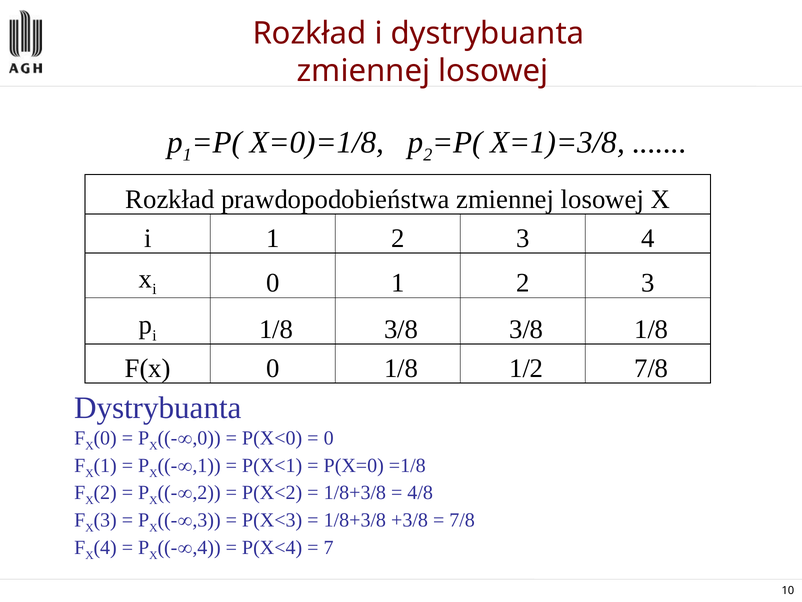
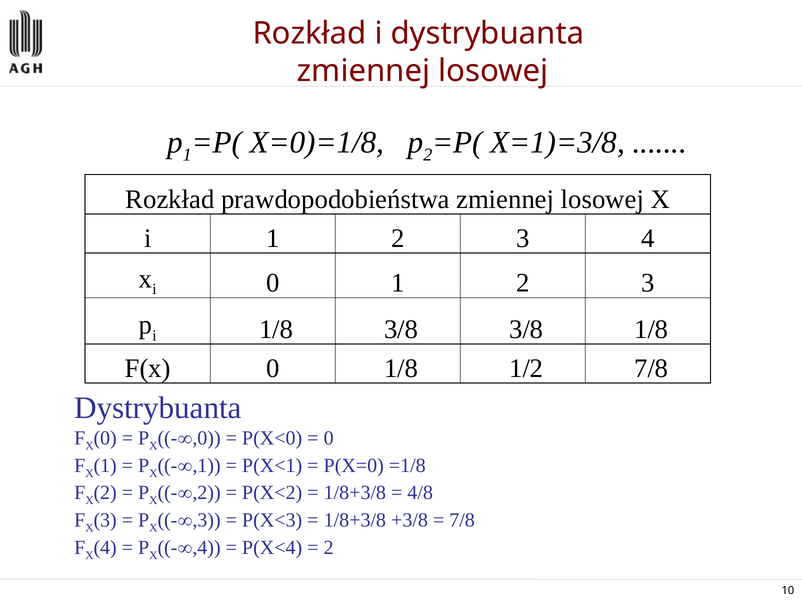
7 at (329, 547): 7 -> 2
